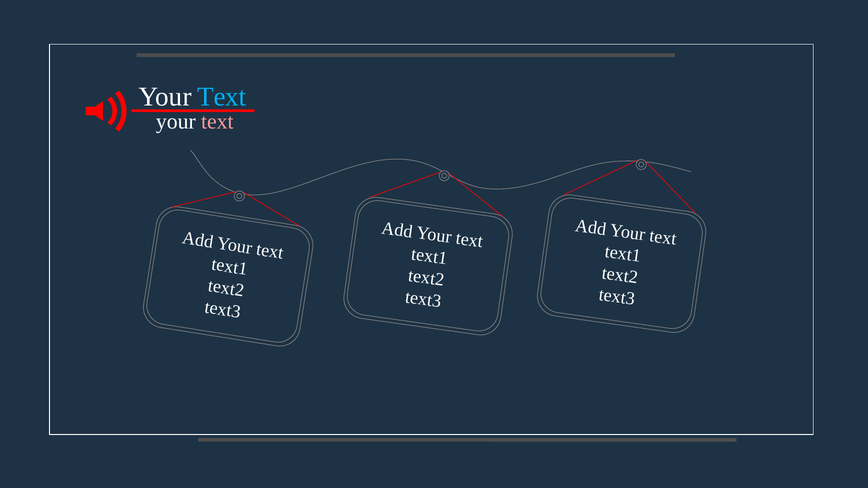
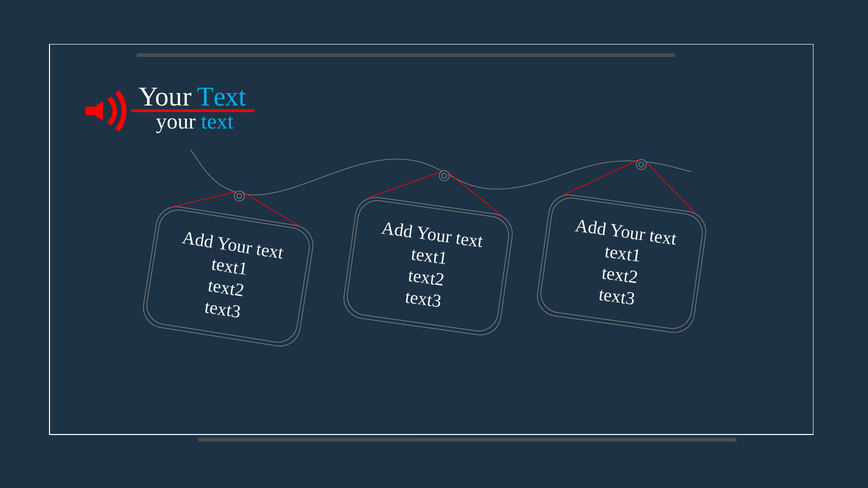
text at (217, 122) colour: pink -> light blue
